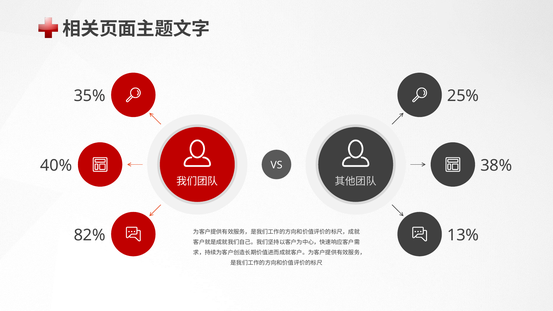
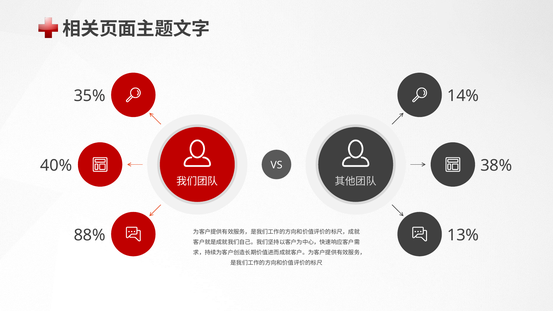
25%: 25% -> 14%
82%: 82% -> 88%
